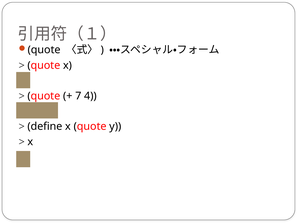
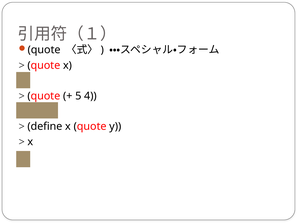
7: 7 -> 5
